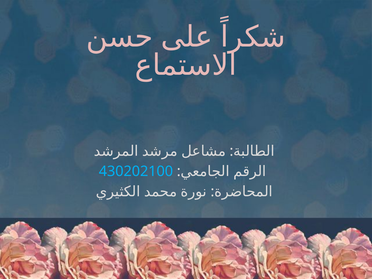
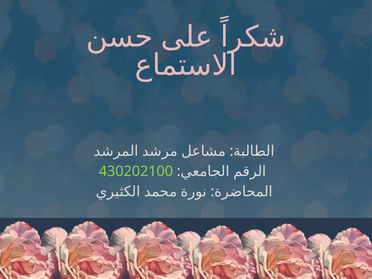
430202100 colour: light blue -> light green
